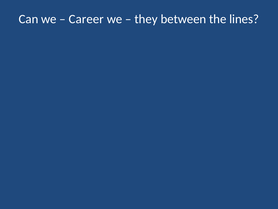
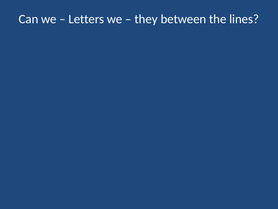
Career: Career -> Letters
